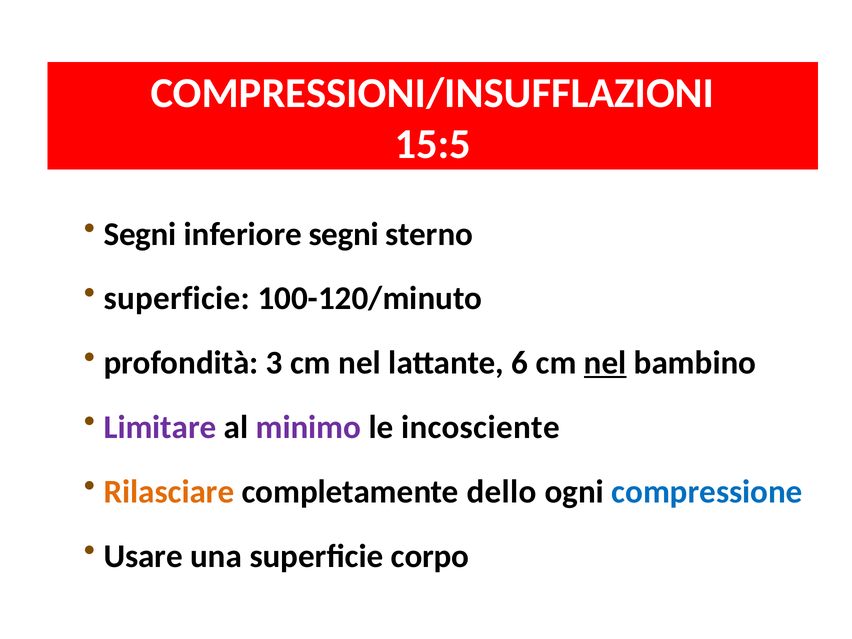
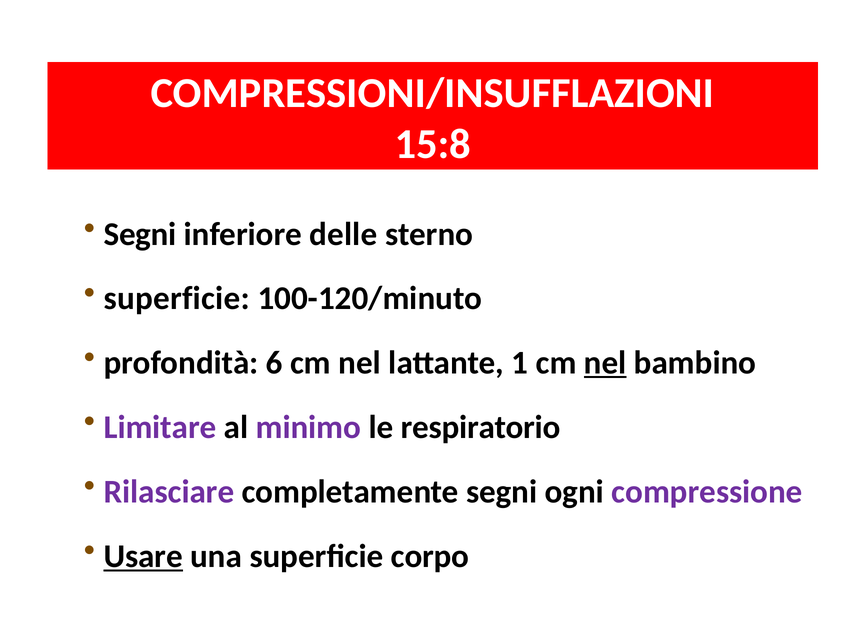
15:5: 15:5 -> 15:8
inferiore segni: segni -> delle
3: 3 -> 6
6: 6 -> 1
incosciente: incosciente -> respiratorio
Rilasciare colour: orange -> purple
completamente dello: dello -> segni
compressione colour: blue -> purple
Usare underline: none -> present
